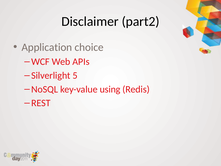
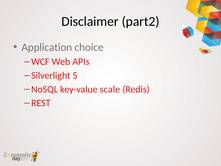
using: using -> scale
